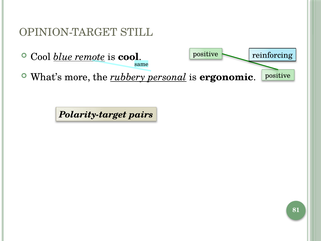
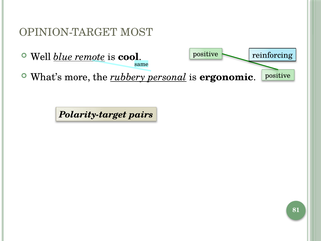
STILL: STILL -> MOST
Cool at (41, 57): Cool -> Well
